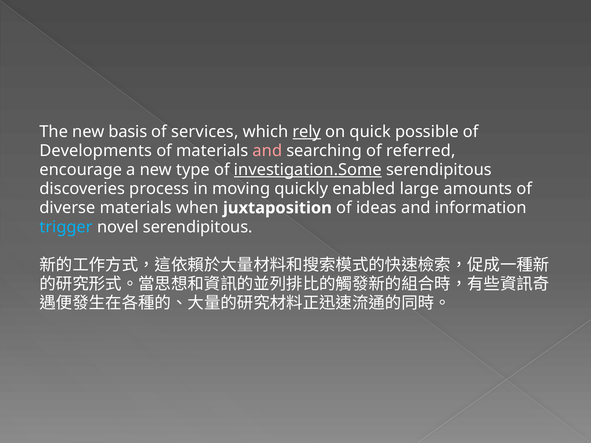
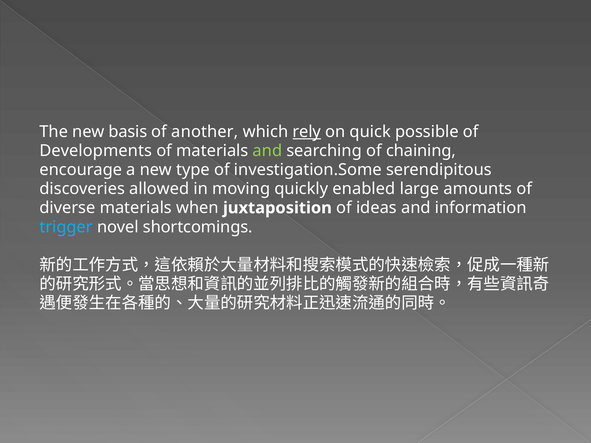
services: services -> another
and at (267, 151) colour: pink -> light green
referred: referred -> chaining
investigation.Some underline: present -> none
process: process -> allowed
novel serendipitous: serendipitous -> shortcomings
